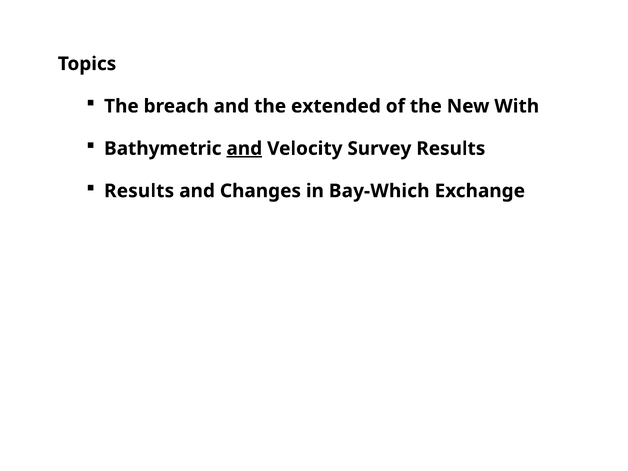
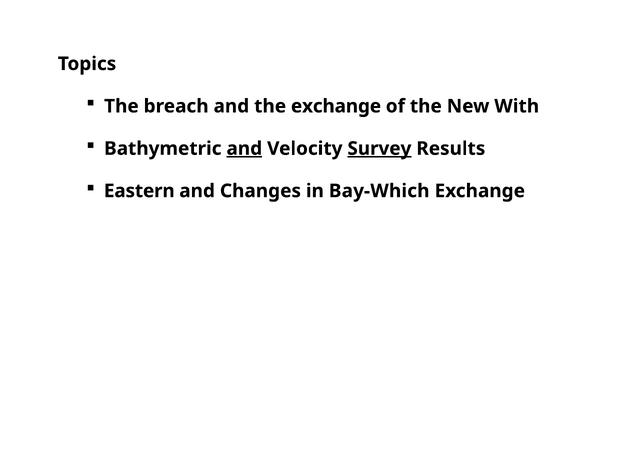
the extended: extended -> exchange
Survey underline: none -> present
Results at (139, 191): Results -> Eastern
